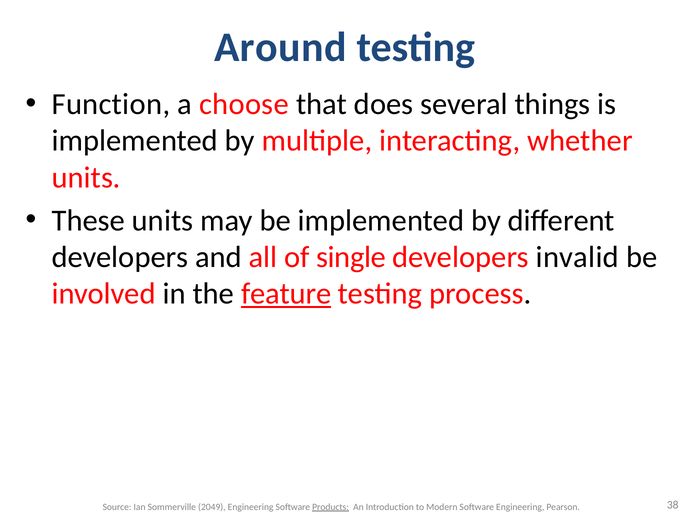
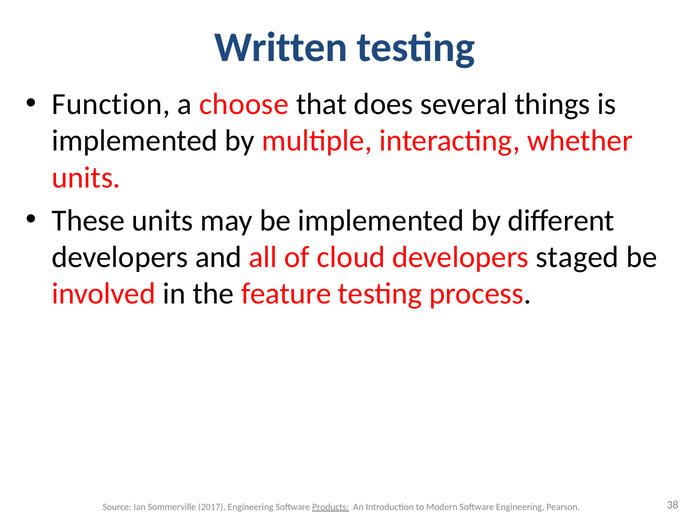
Around: Around -> Written
single: single -> cloud
invalid: invalid -> staged
feature underline: present -> none
2049: 2049 -> 2017
